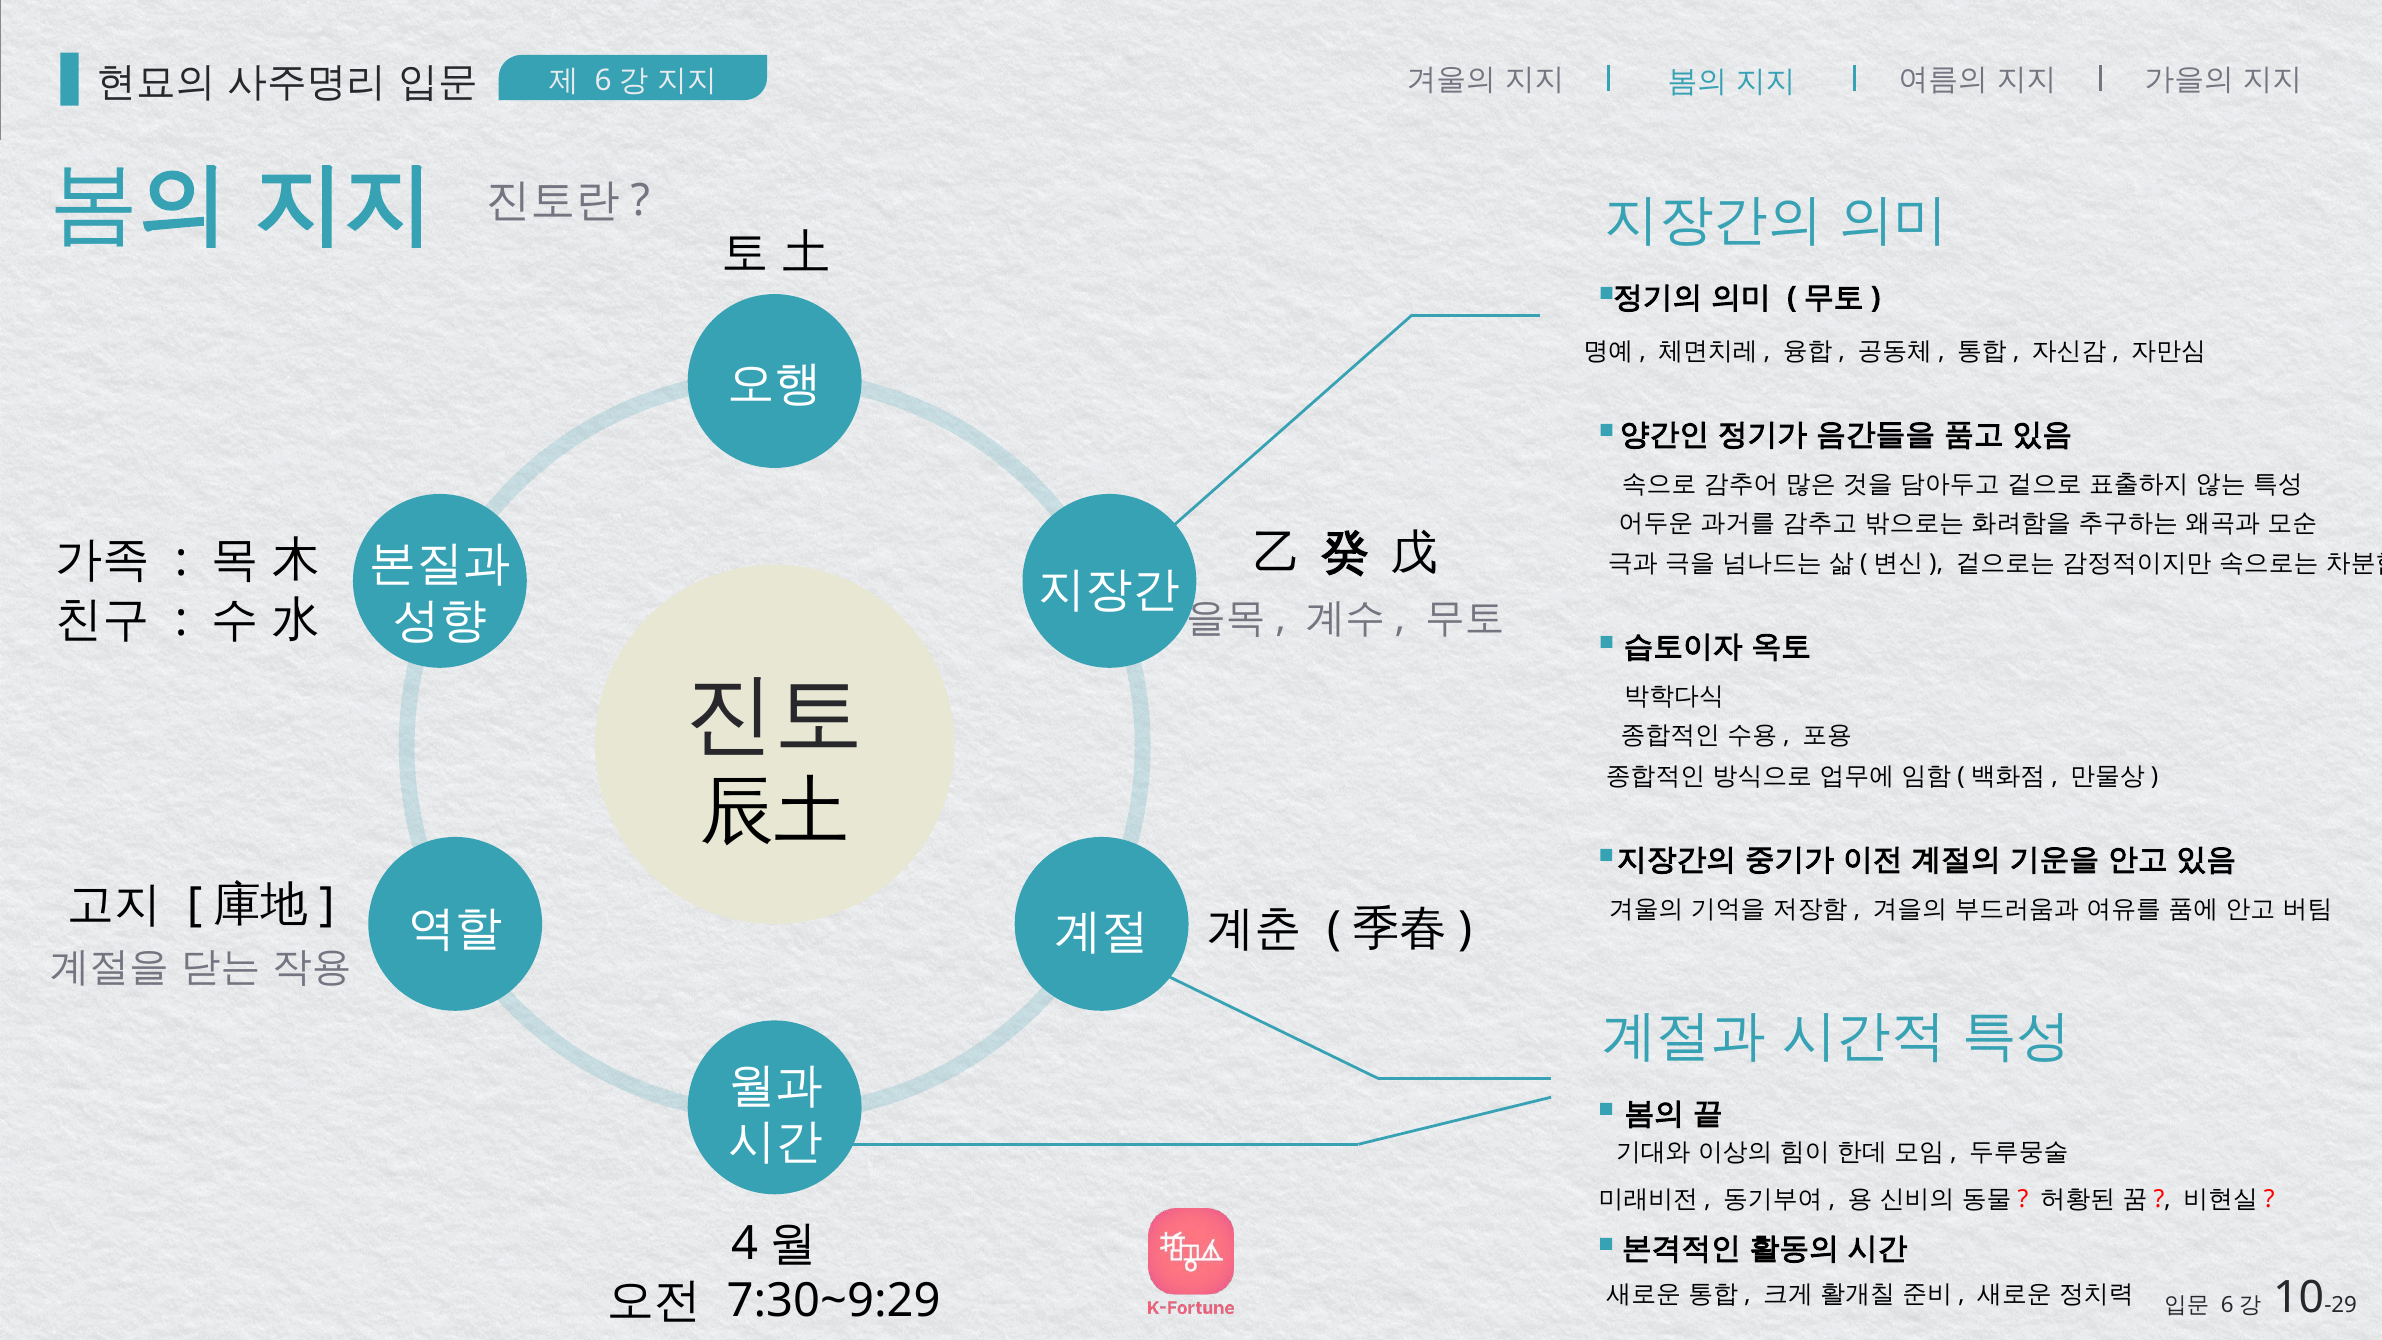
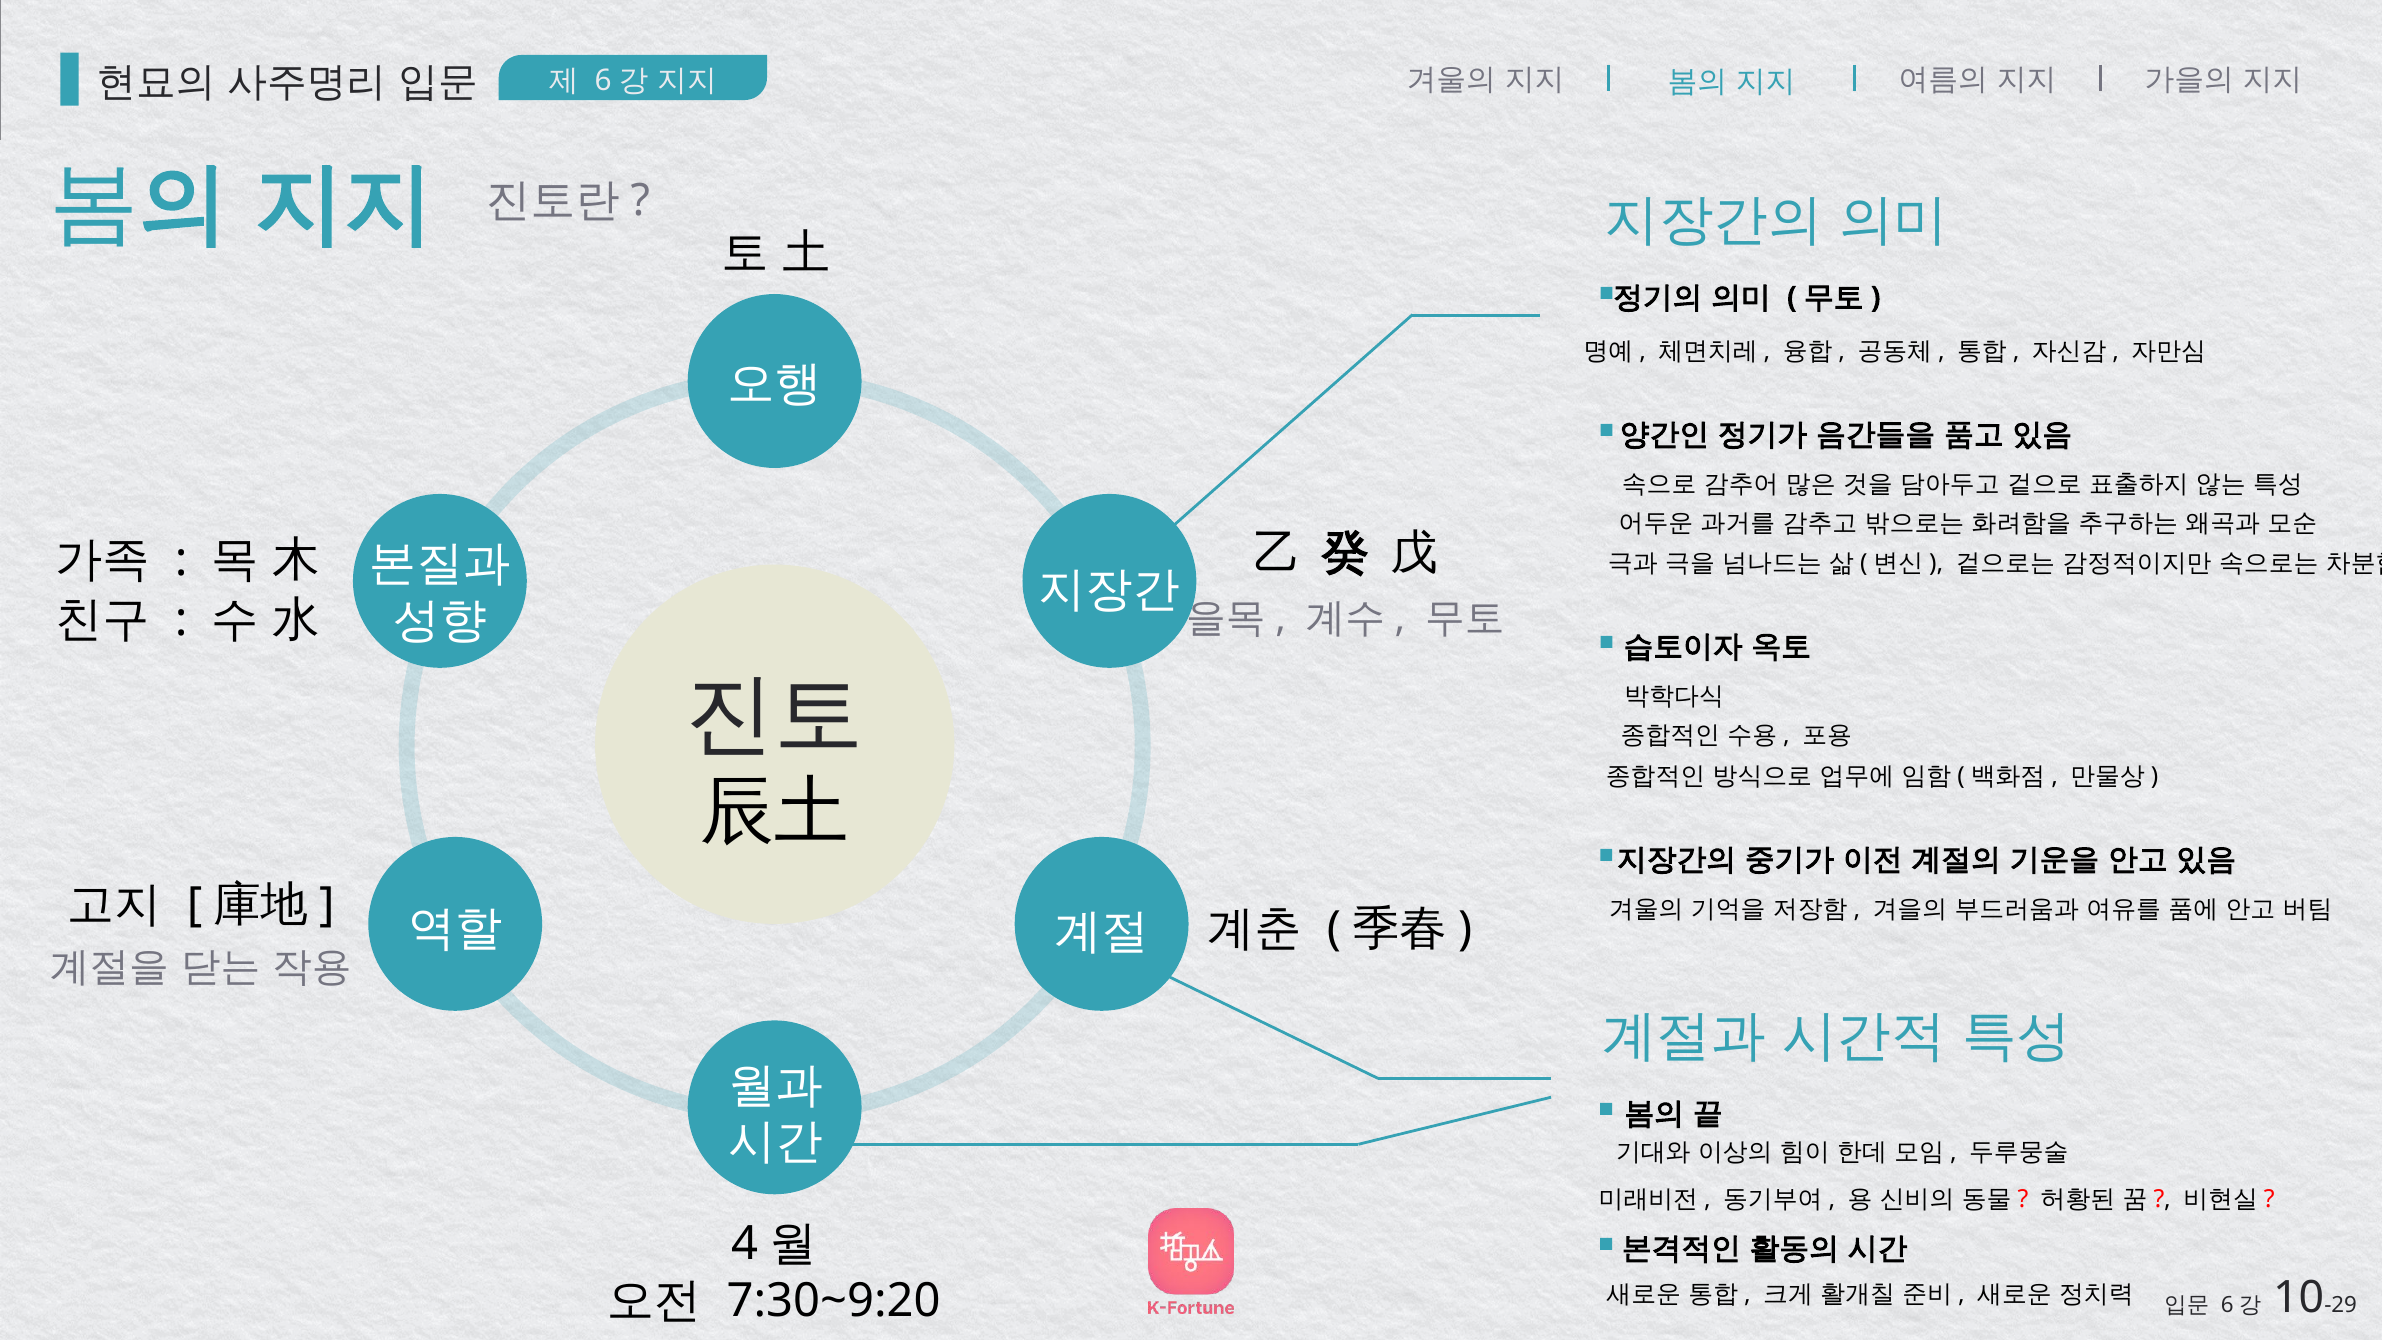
7:30~9:29: 7:30~9:29 -> 7:30~9:20
